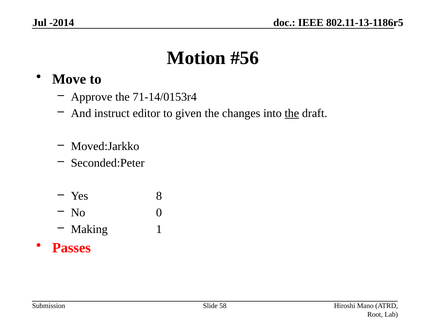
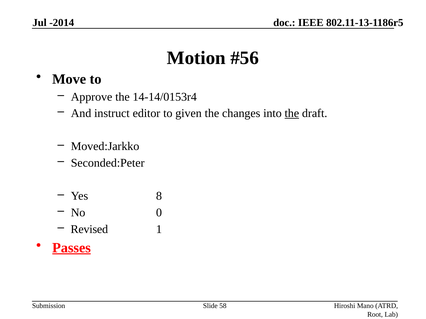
71-14/0153r4: 71-14/0153r4 -> 14-14/0153r4
Making: Making -> Revised
Passes underline: none -> present
